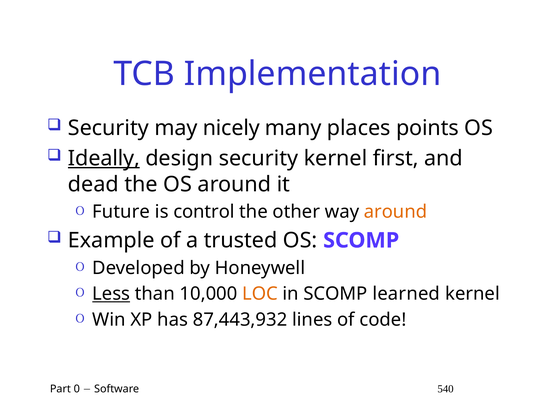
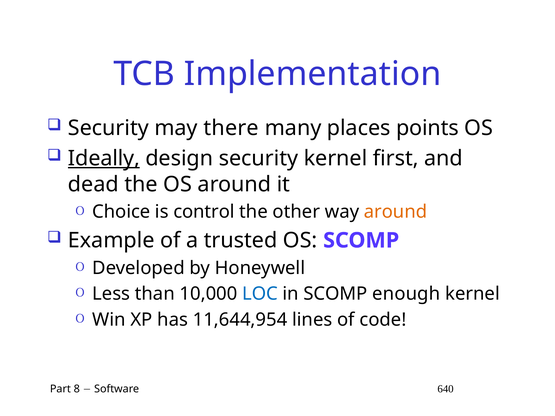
nicely: nicely -> there
Future: Future -> Choice
Less underline: present -> none
LOC colour: orange -> blue
learned: learned -> enough
87,443,932: 87,443,932 -> 11,644,954
0: 0 -> 8
540: 540 -> 640
